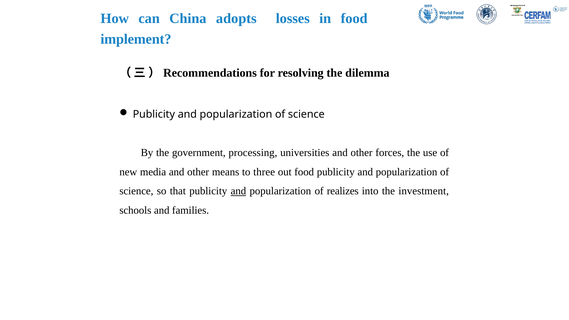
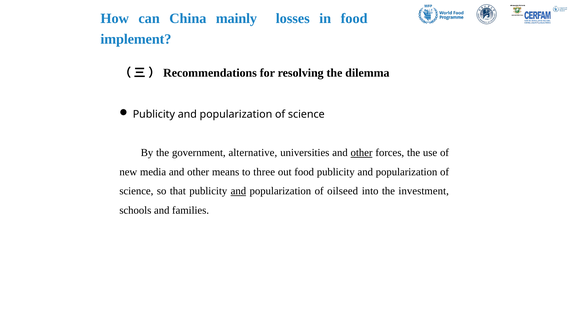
adopts: adopts -> mainly
processing: processing -> alternative
other at (362, 153) underline: none -> present
realizes: realizes -> oilseed
